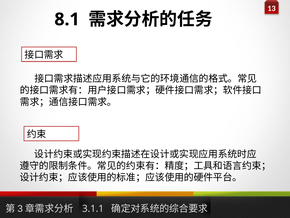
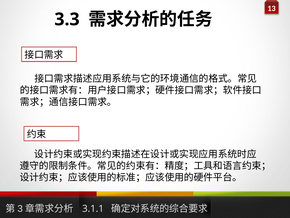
8.1: 8.1 -> 3.3
